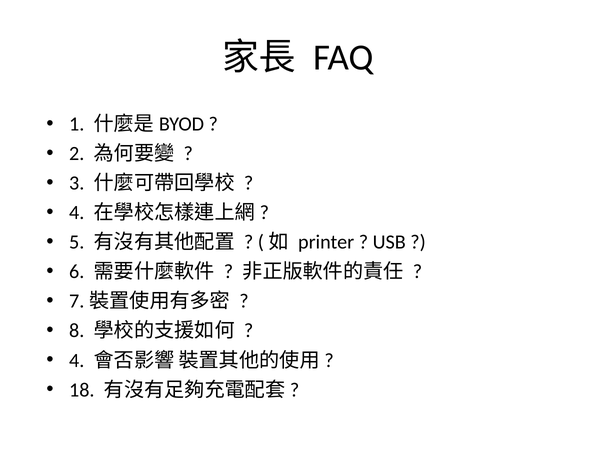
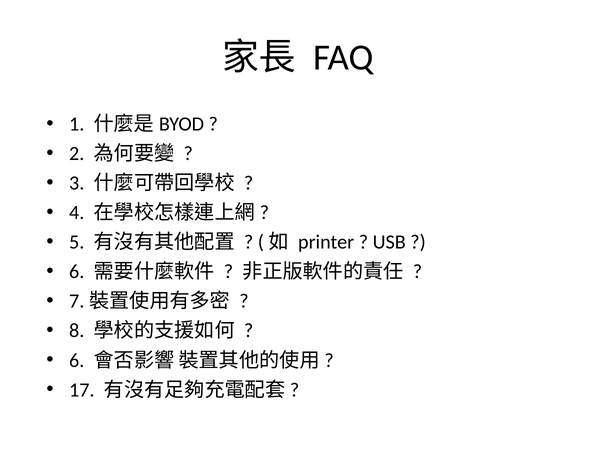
4 at (77, 360): 4 -> 6
18: 18 -> 17
